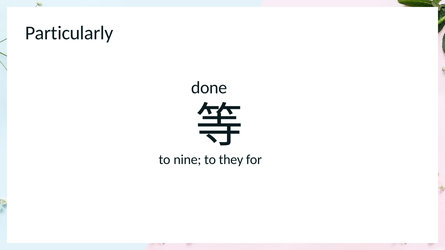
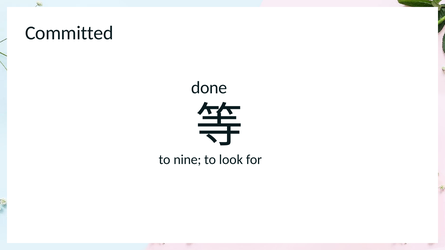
Particularly: Particularly -> Committed
they: they -> look
